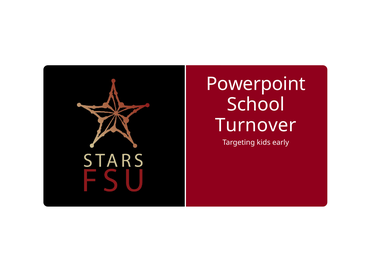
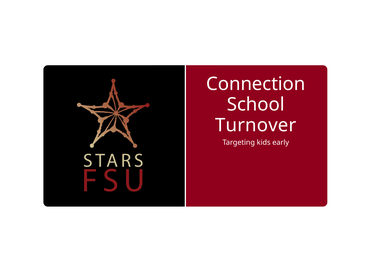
Powerpoint: Powerpoint -> Connection
